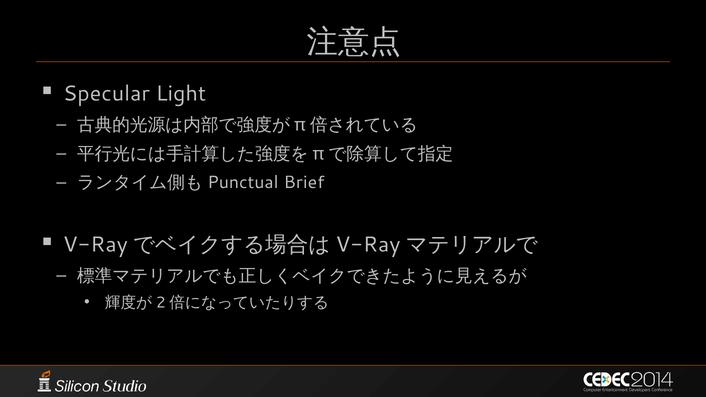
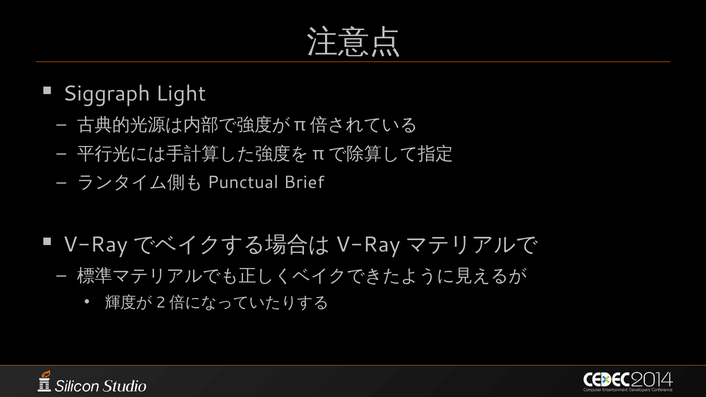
Specular: Specular -> Siggraph
